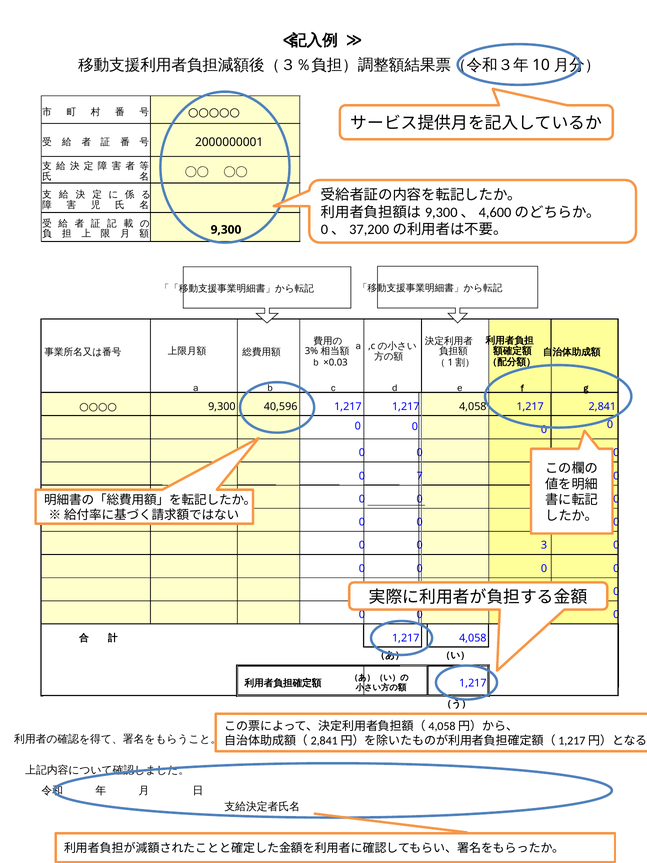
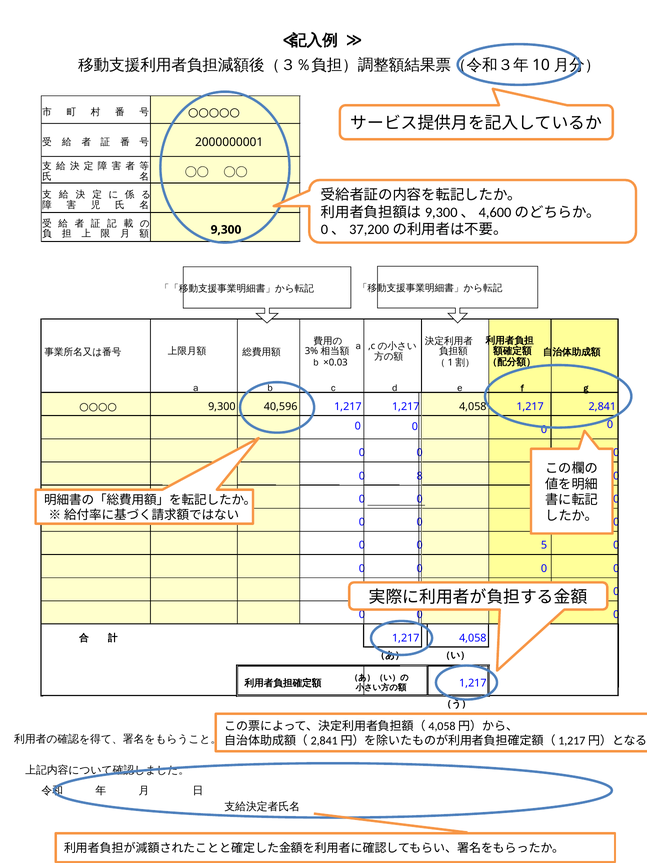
7: 7 -> 8
3: 3 -> 5
